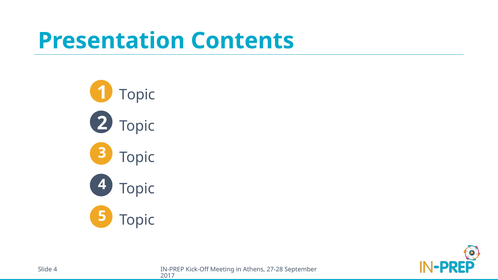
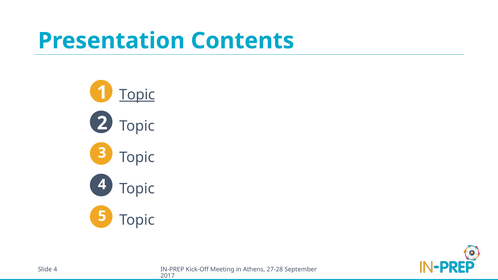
Topic at (137, 95) underline: none -> present
